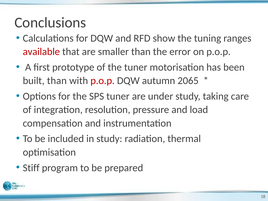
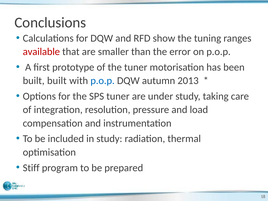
built than: than -> built
p.o.p at (103, 81) colour: red -> blue
2065: 2065 -> 2013
